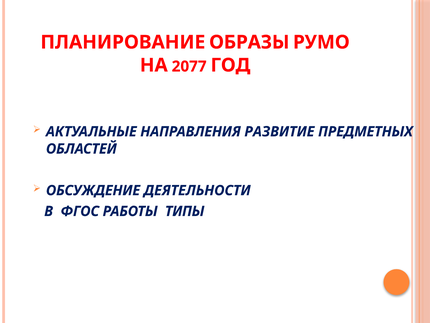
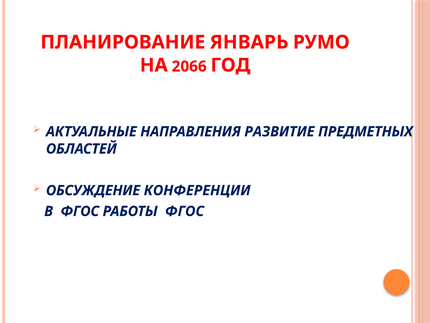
ОБРАЗЫ: ОБРАЗЫ -> ЯНВАРЬ
2077: 2077 -> 2066
ДЕЯТЕЛЬНОСТИ: ДЕЯТЕЛЬНОСТИ -> КОНФЕРЕНЦИИ
РАБОТЫ ТИПЫ: ТИПЫ -> ФГОС
